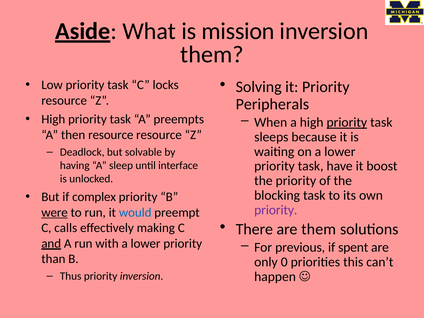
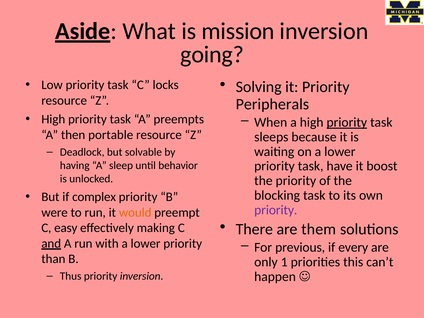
them at (212, 54): them -> going
then resource: resource -> portable
interface: interface -> behavior
were underline: present -> none
would colour: blue -> orange
calls: calls -> easy
spent: spent -> every
0: 0 -> 1
